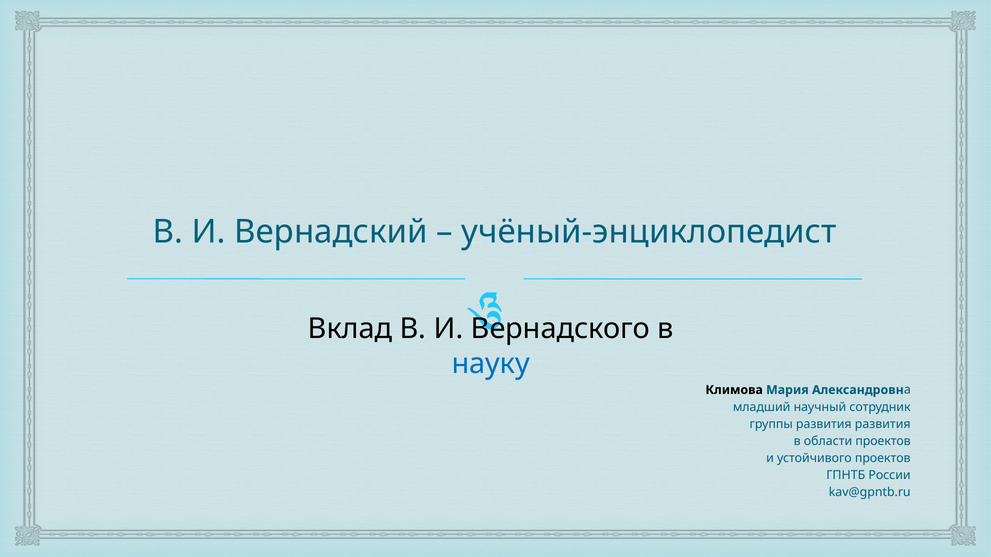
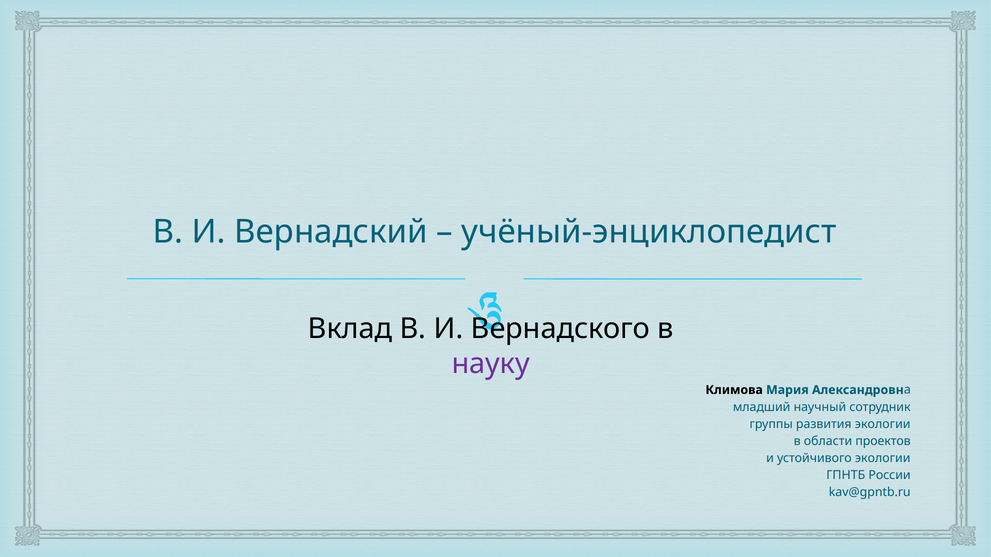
науку colour: blue -> purple
развития развития: развития -> экологии
устойчивого проектов: проектов -> экологии
